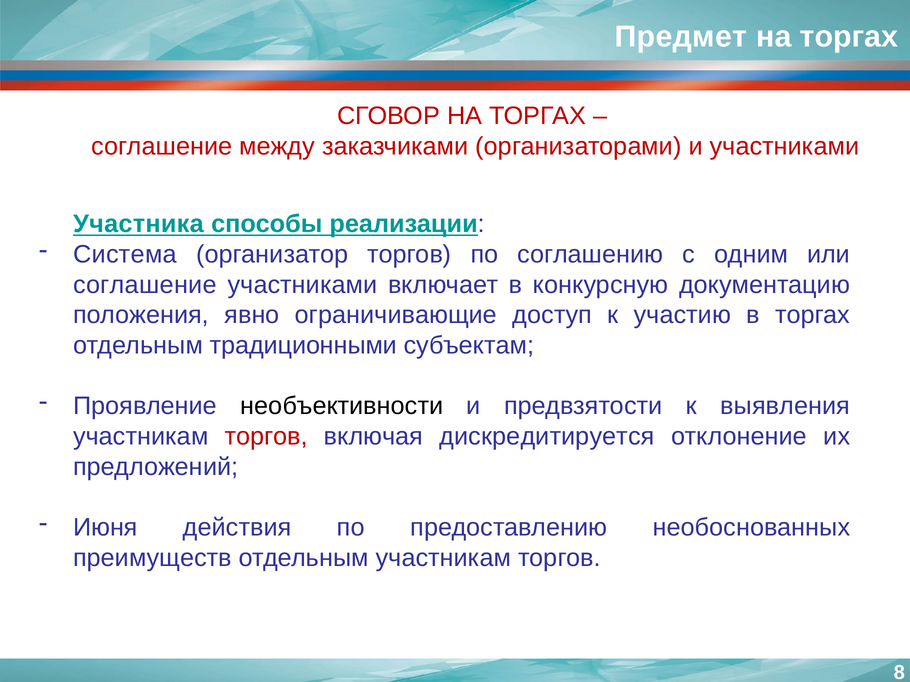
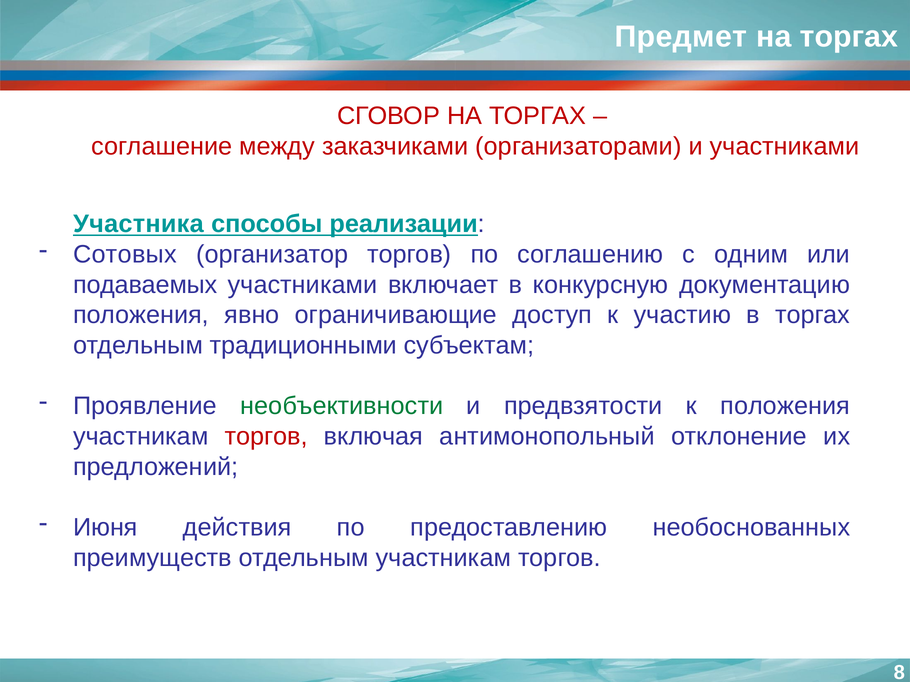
Система: Система -> Сотовых
соглашение at (145, 285): соглашение -> подаваемых
необъективности colour: black -> green
к выявления: выявления -> положения
дискредитируется: дискредитируется -> антимонопольный
